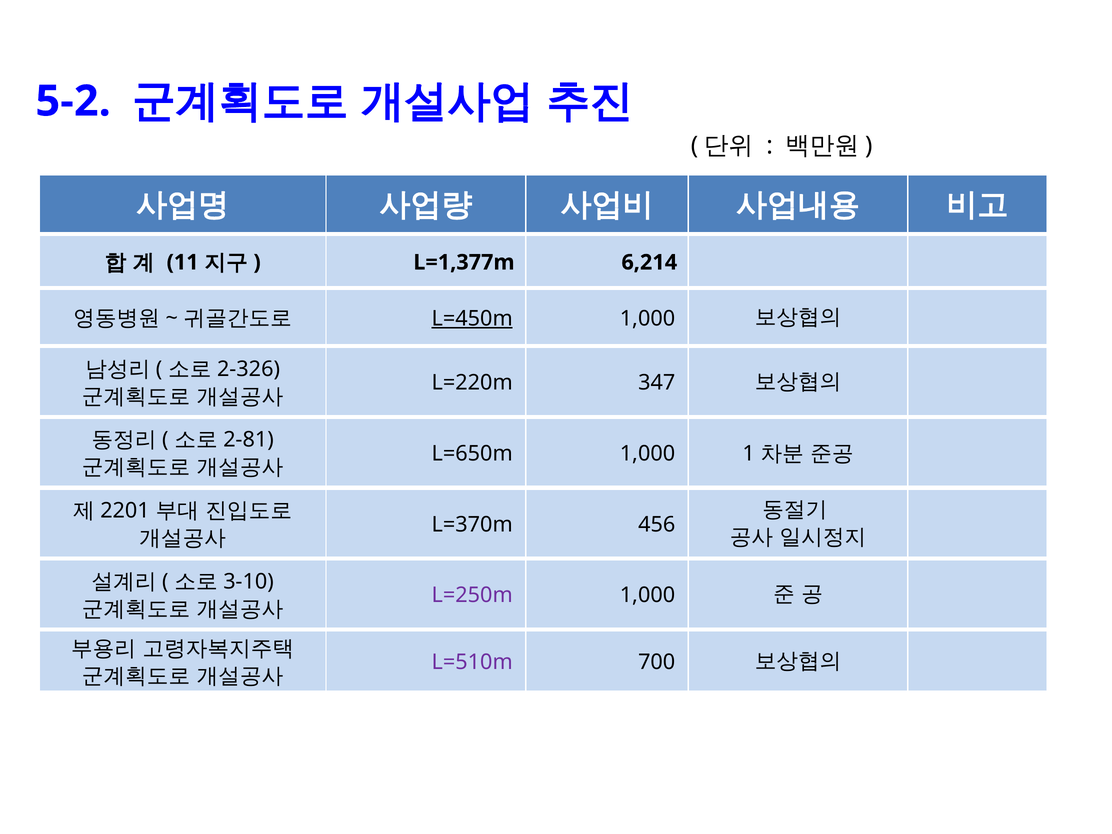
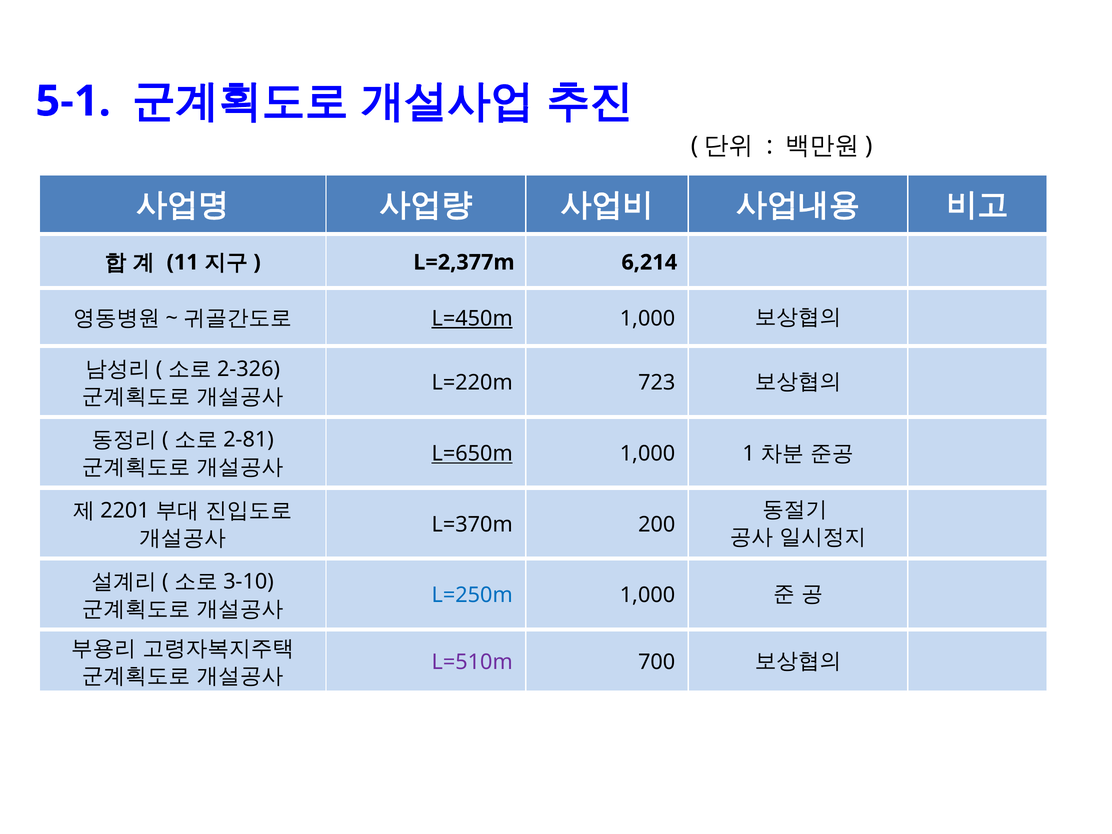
5-2: 5-2 -> 5-1
L=1,377m: L=1,377m -> L=2,377m
347: 347 -> 723
L=650m underline: none -> present
456: 456 -> 200
L=250m colour: purple -> blue
